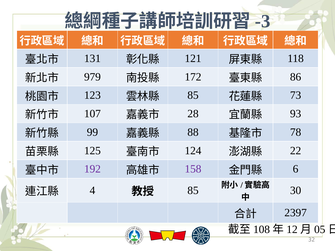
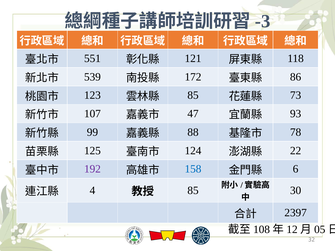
131: 131 -> 551
979: 979 -> 539
28: 28 -> 47
158 colour: purple -> blue
